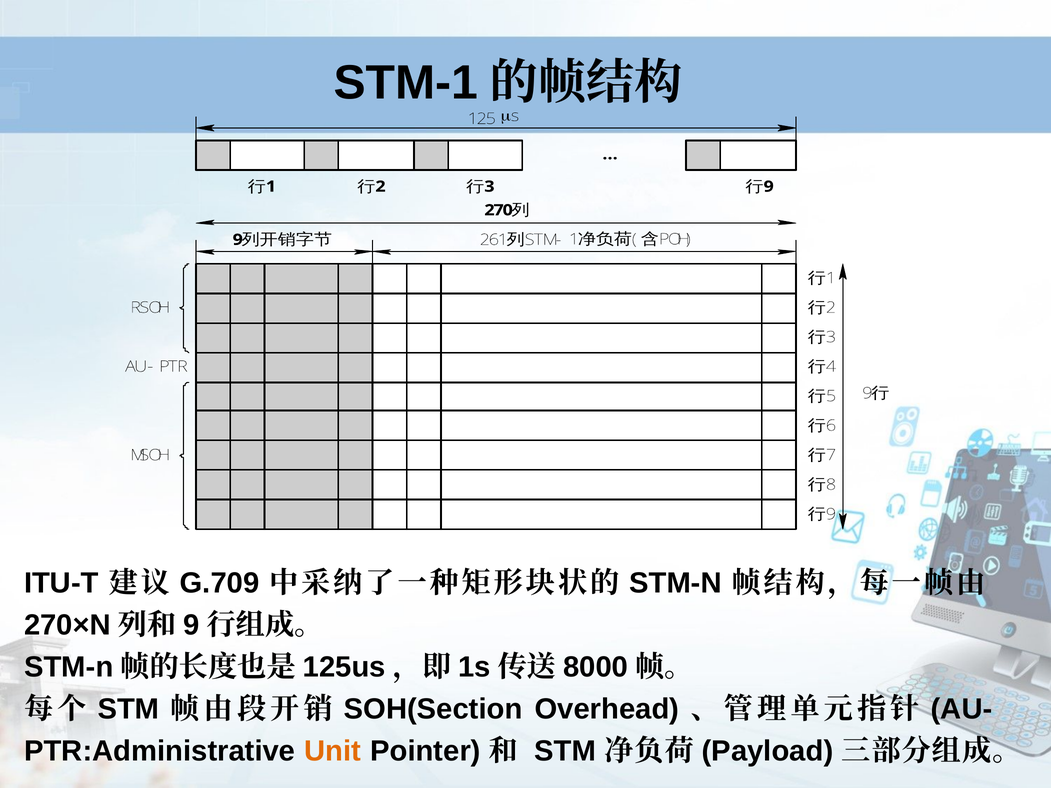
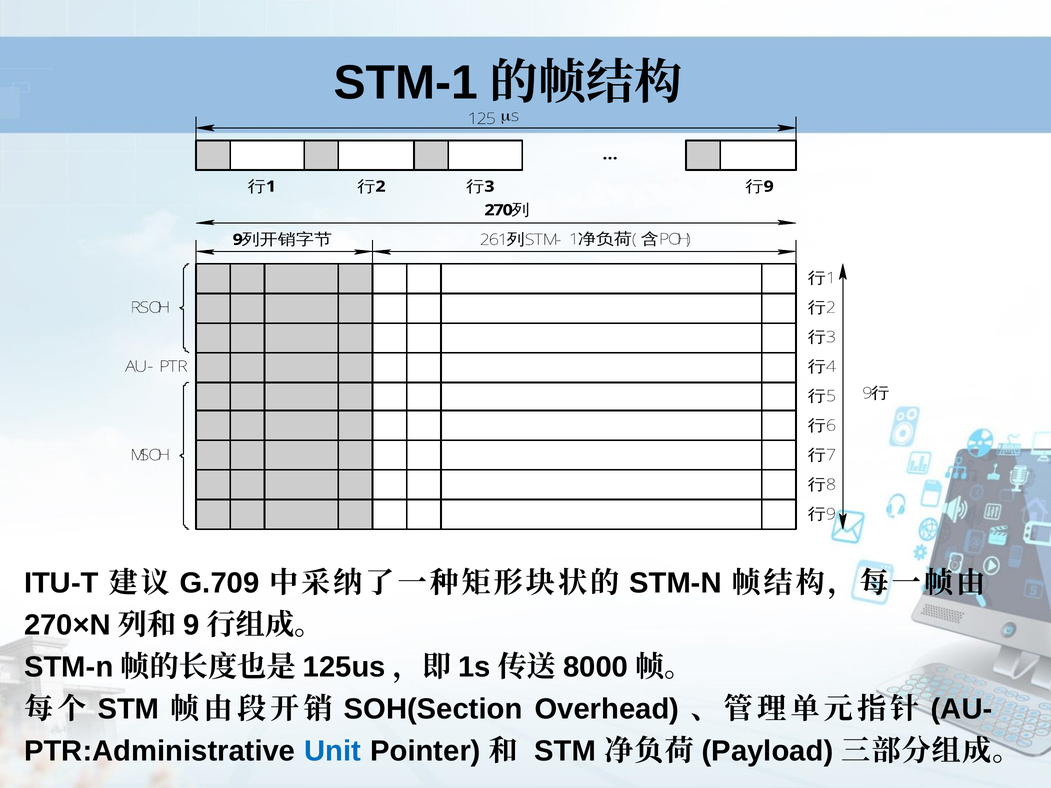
Unit colour: orange -> blue
